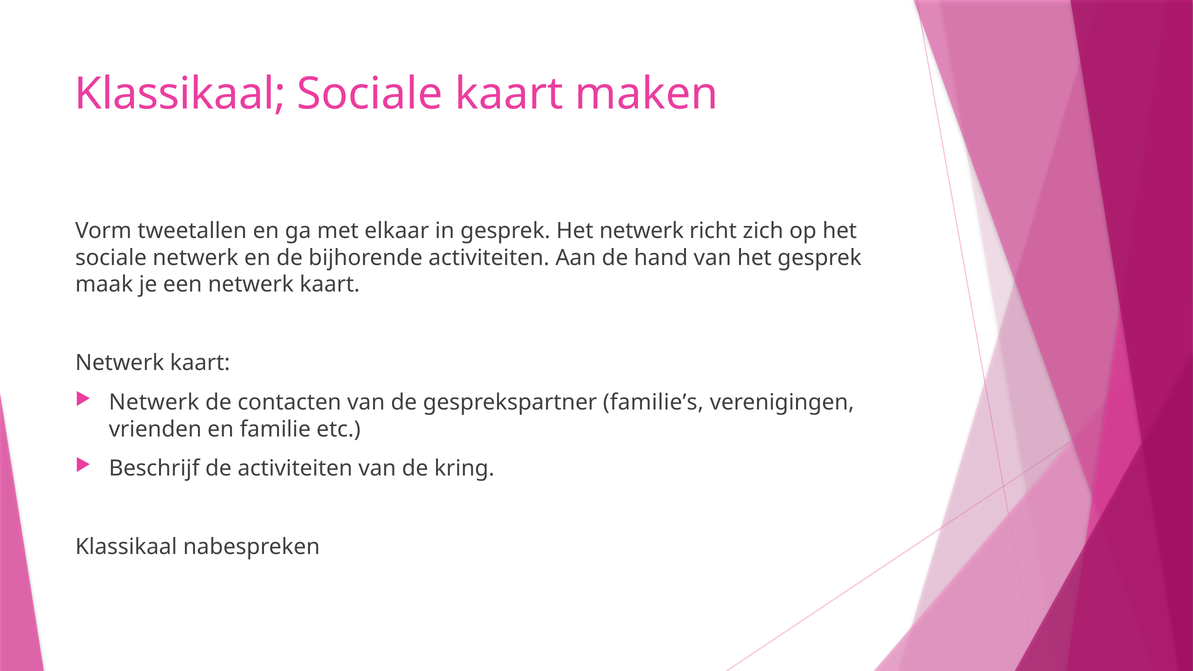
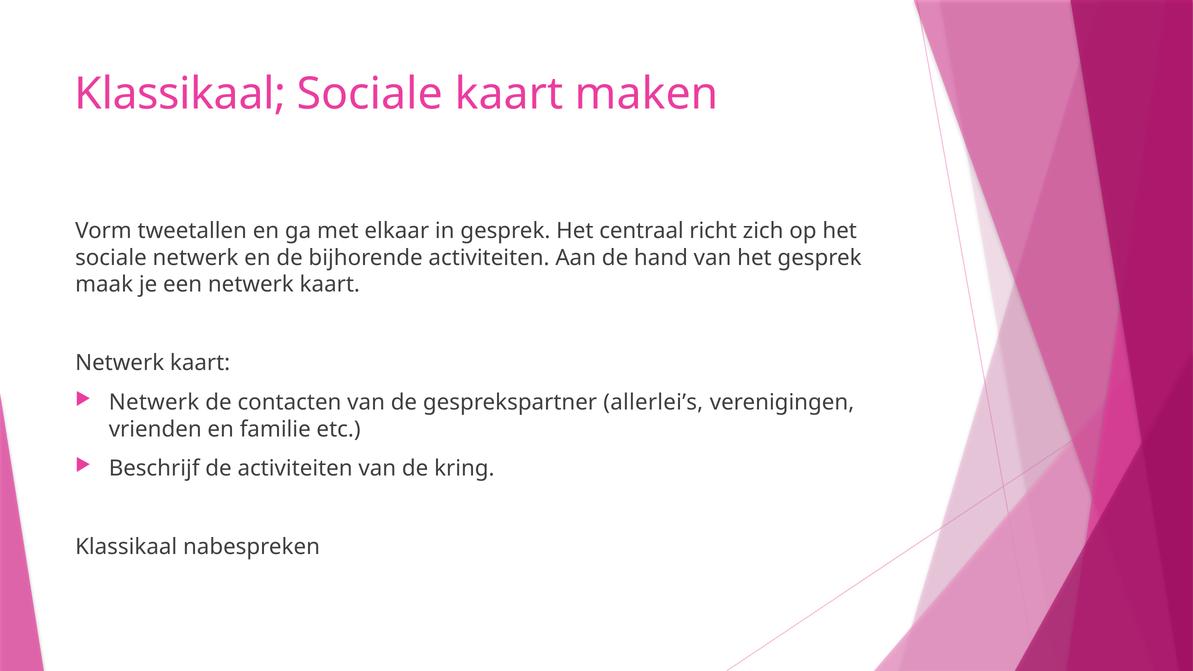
Het netwerk: netwerk -> centraal
familie’s: familie’s -> allerlei’s
